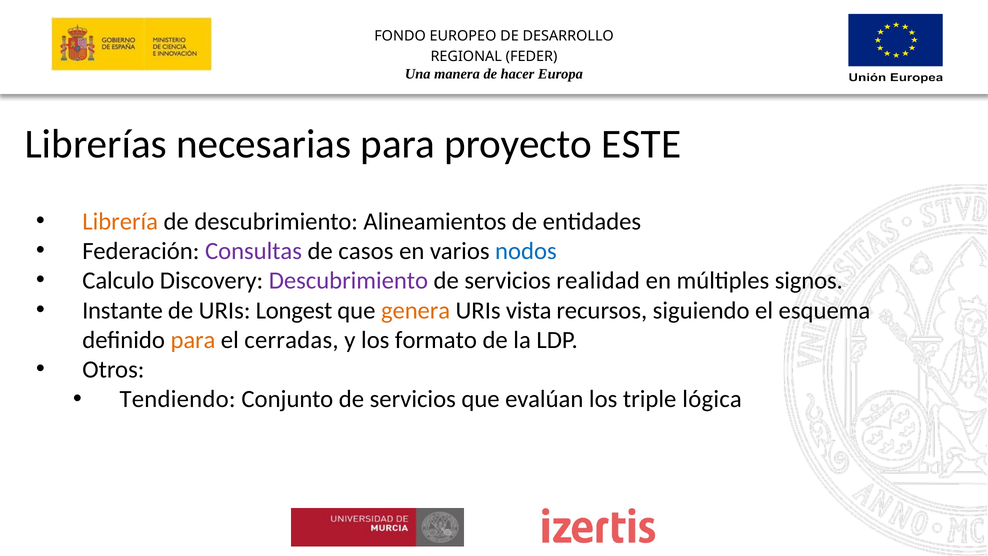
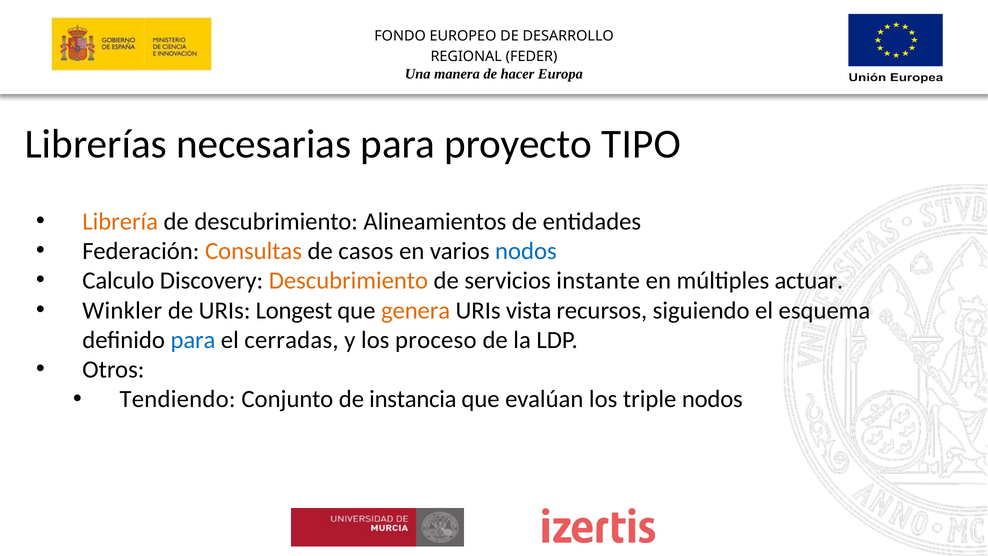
ESTE: ESTE -> TIPO
Consultas colour: purple -> orange
Descubrimiento at (348, 281) colour: purple -> orange
realidad: realidad -> instante
signos: signos -> actuar
Instante: Instante -> Winkler
para at (193, 340) colour: orange -> blue
formato: formato -> proceso
Conjunto de servicios: servicios -> instancia
triple lógica: lógica -> nodos
